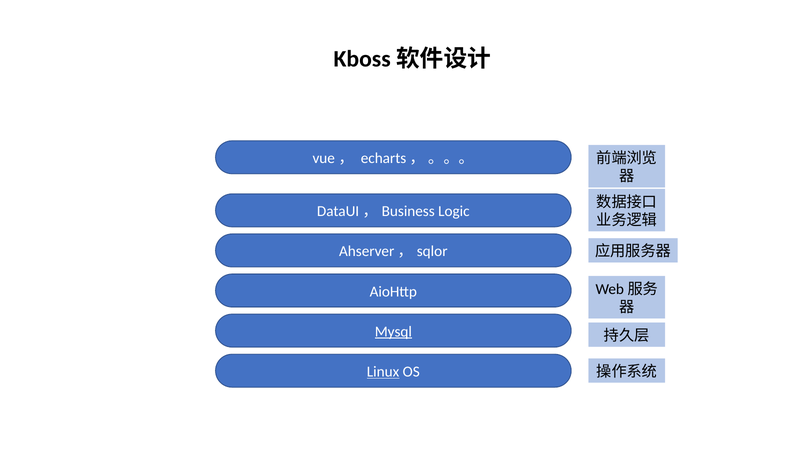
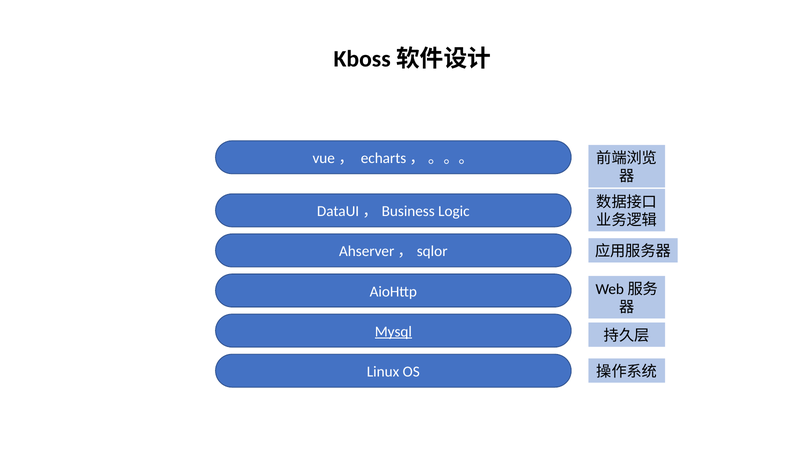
Linux underline: present -> none
